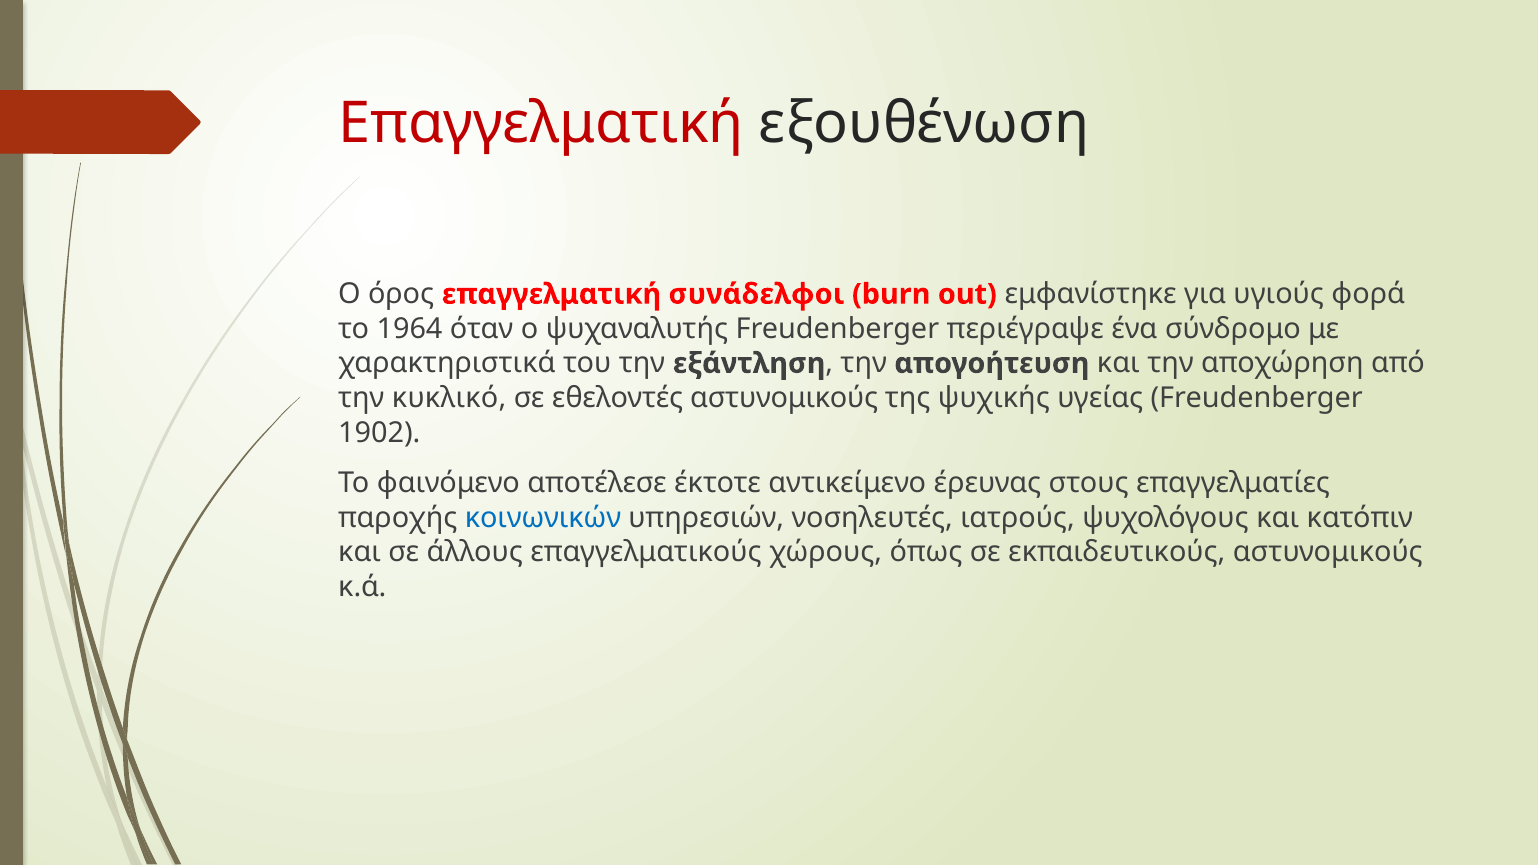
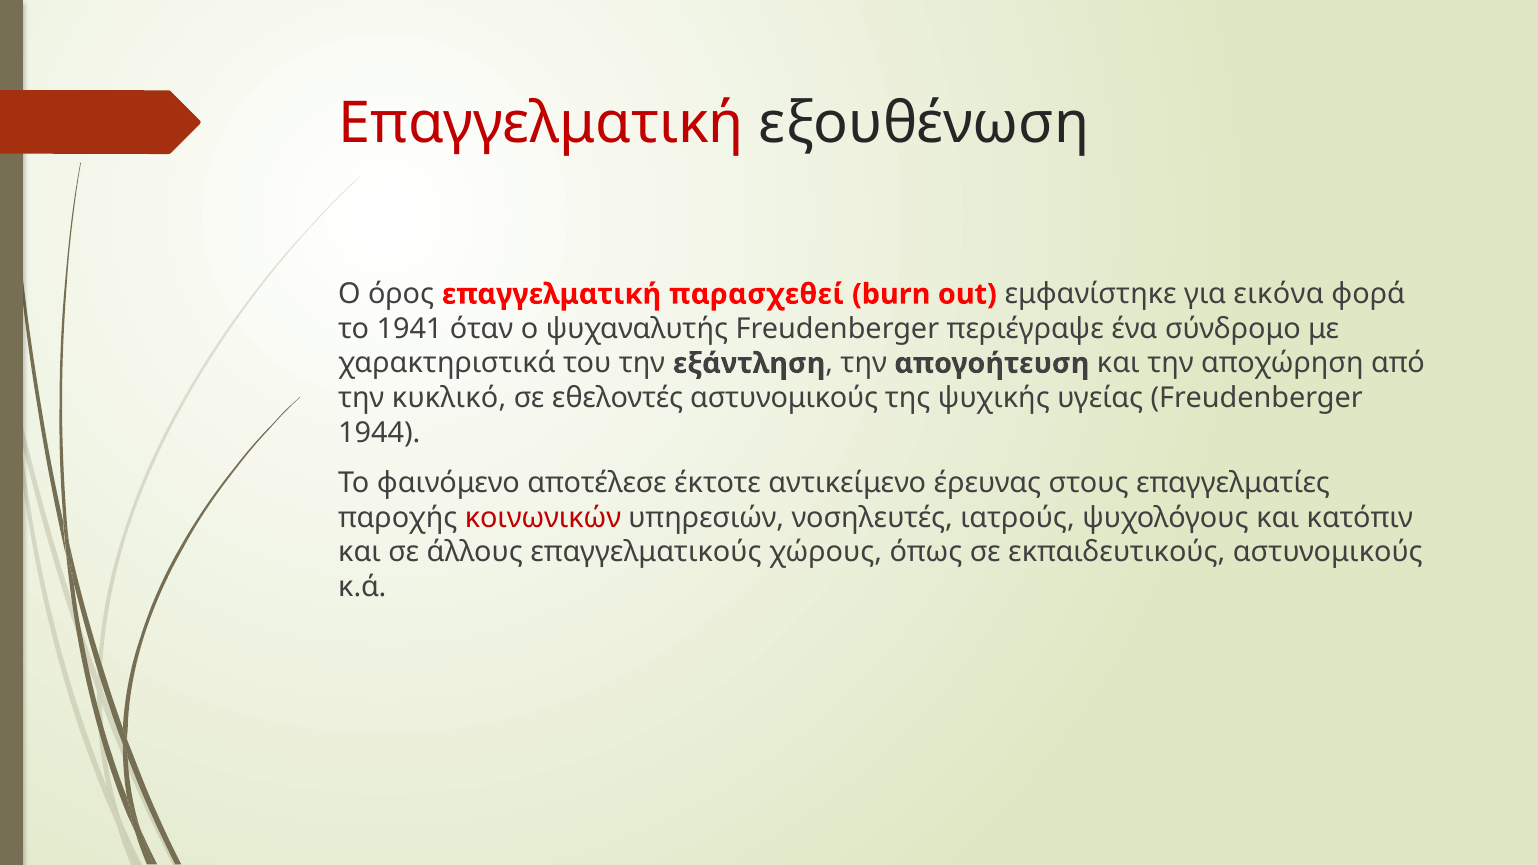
συνάδελφοι: συνάδελφοι -> παρασχεθεί
υγιούς: υγιούς -> εικόνα
1964: 1964 -> 1941
1902: 1902 -> 1944
κοινωνικών colour: blue -> red
